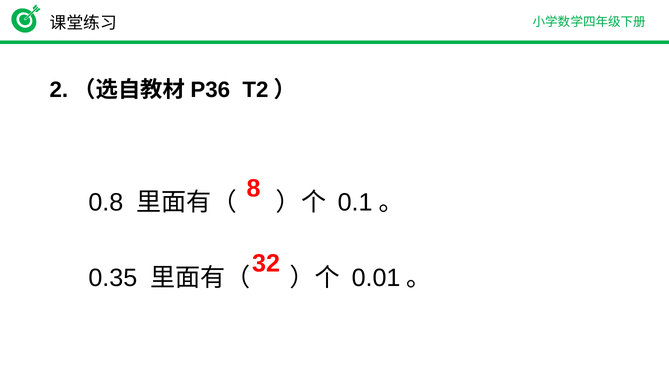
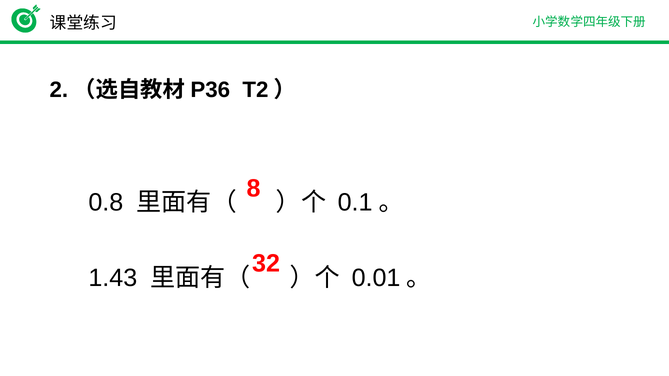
0.35: 0.35 -> 1.43
